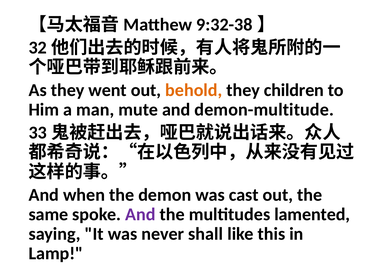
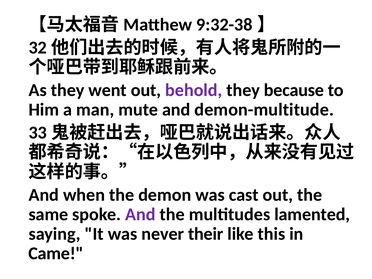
behold colour: orange -> purple
children: children -> because
shall: shall -> their
Lamp: Lamp -> Came
